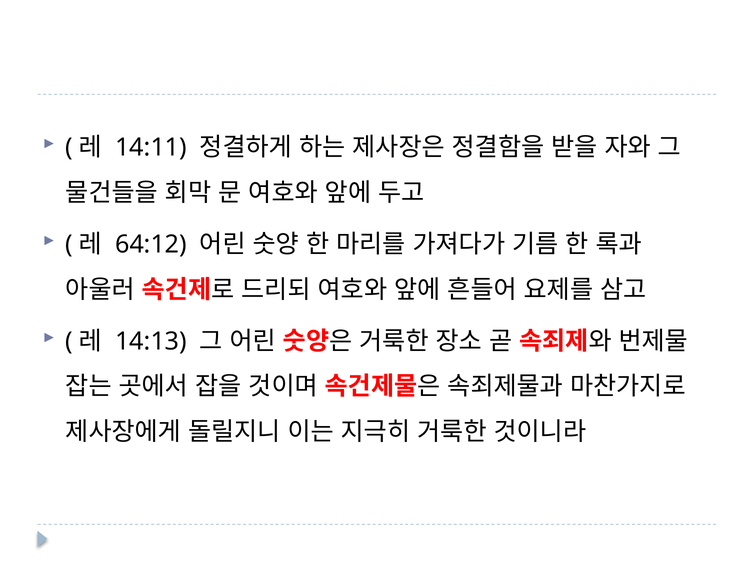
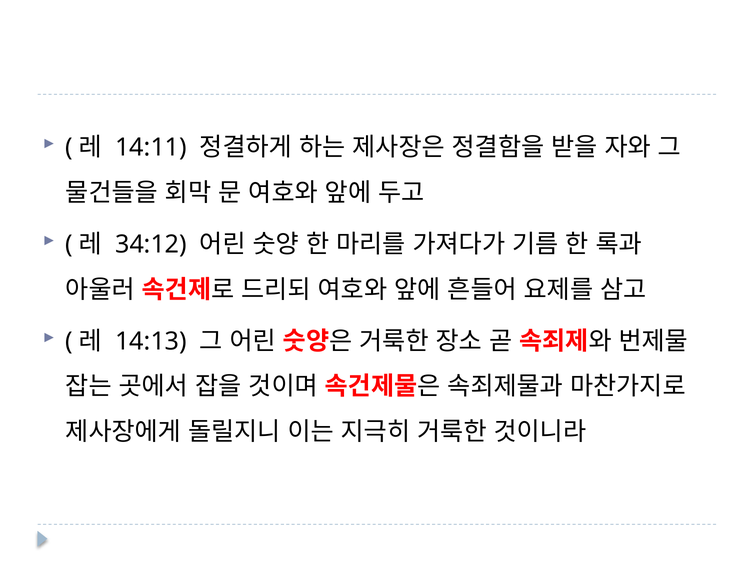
64:12: 64:12 -> 34:12
